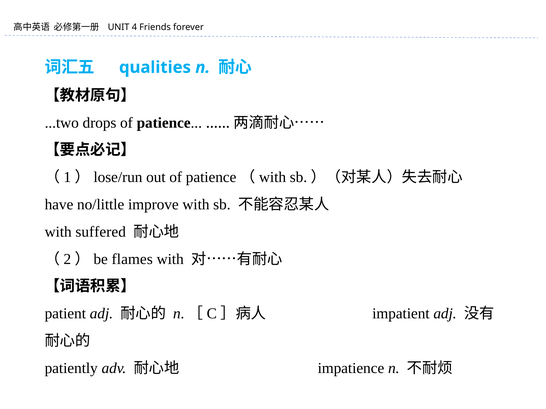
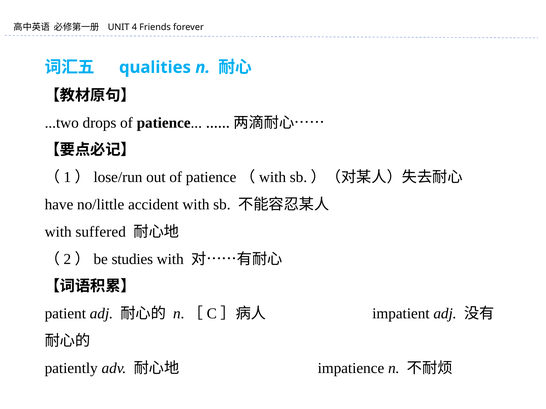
improve: improve -> accident
flames: flames -> studies
